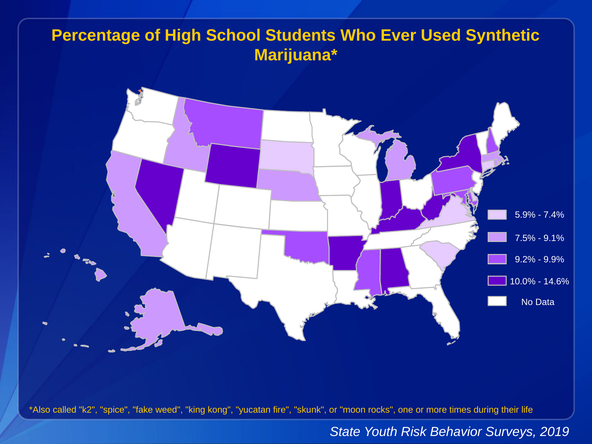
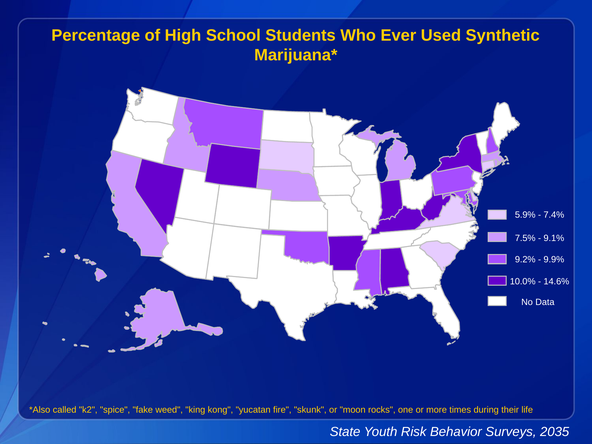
2019: 2019 -> 2035
